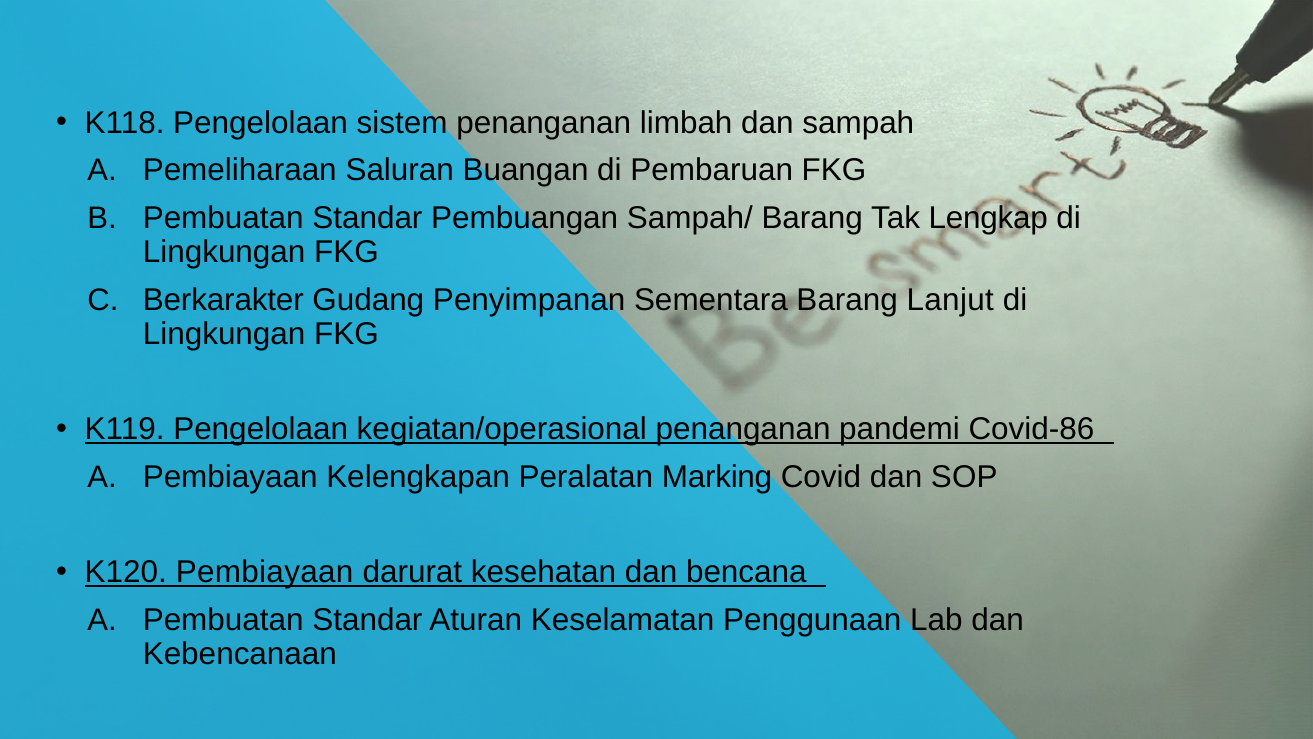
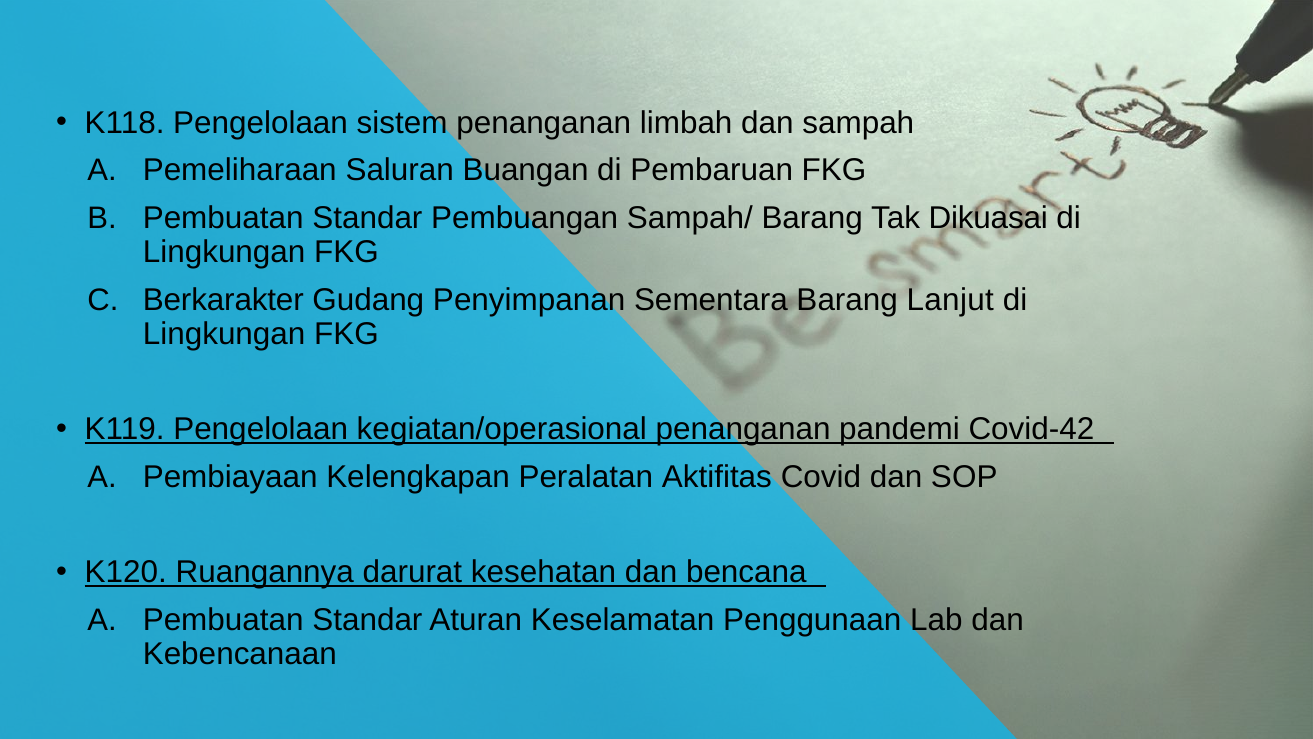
Lengkap: Lengkap -> Dikuasai
Covid-86: Covid-86 -> Covid-42
Marking: Marking -> Aktifitas
K120 Pembiayaan: Pembiayaan -> Ruangannya
